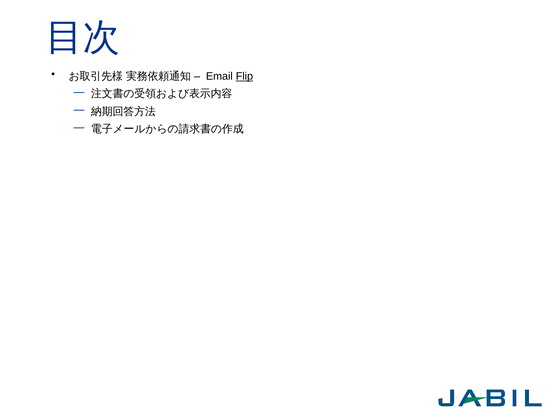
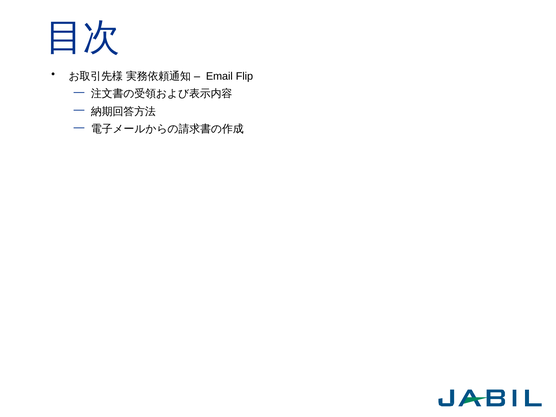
Flip underline: present -> none
